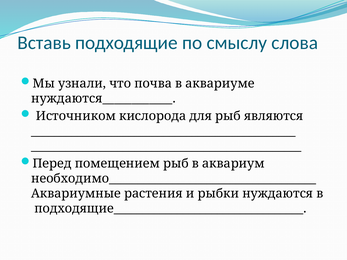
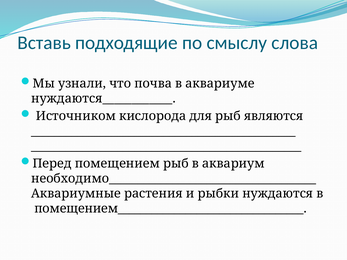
подходящие_________________________________: подходящие_________________________________ -> помещением_________________________________
